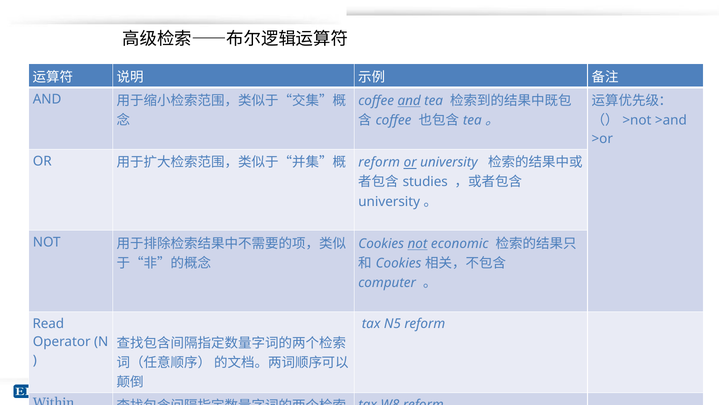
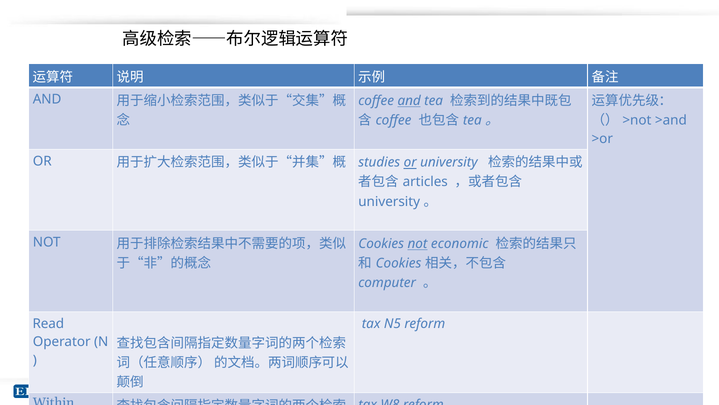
reform at (379, 162): reform -> studies
studies: studies -> articles
